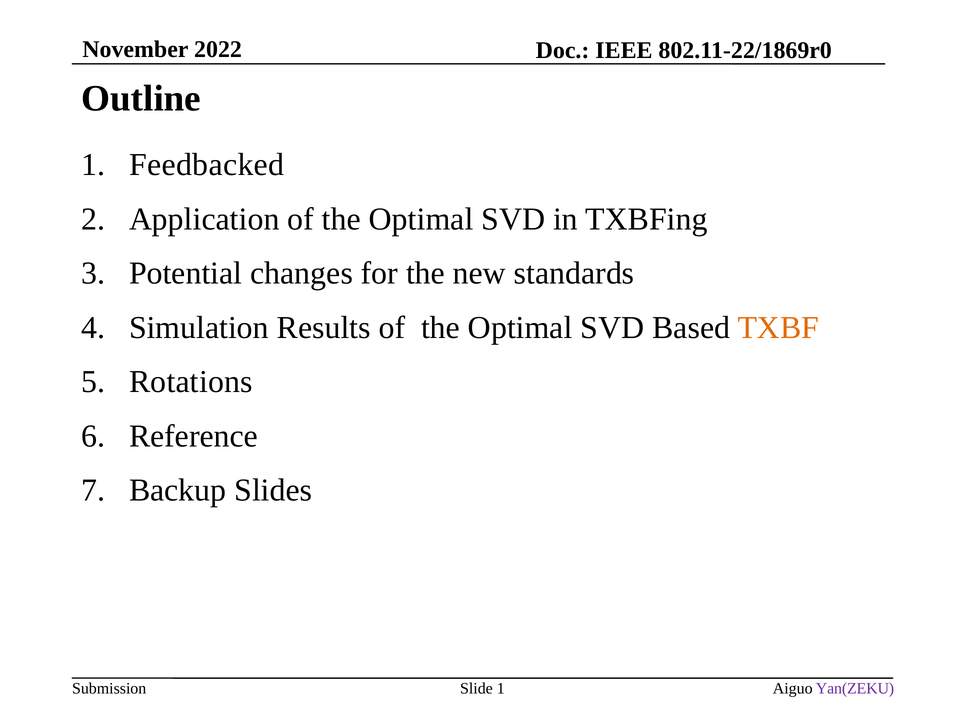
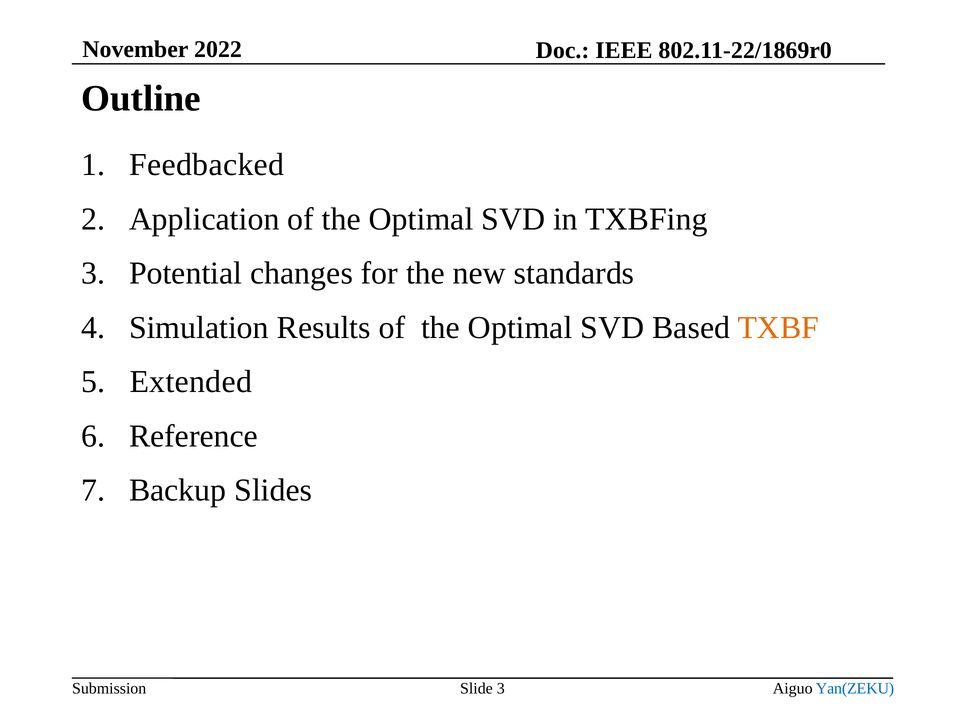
Rotations: Rotations -> Extended
Slide 1: 1 -> 3
Yan(ZEKU colour: purple -> blue
